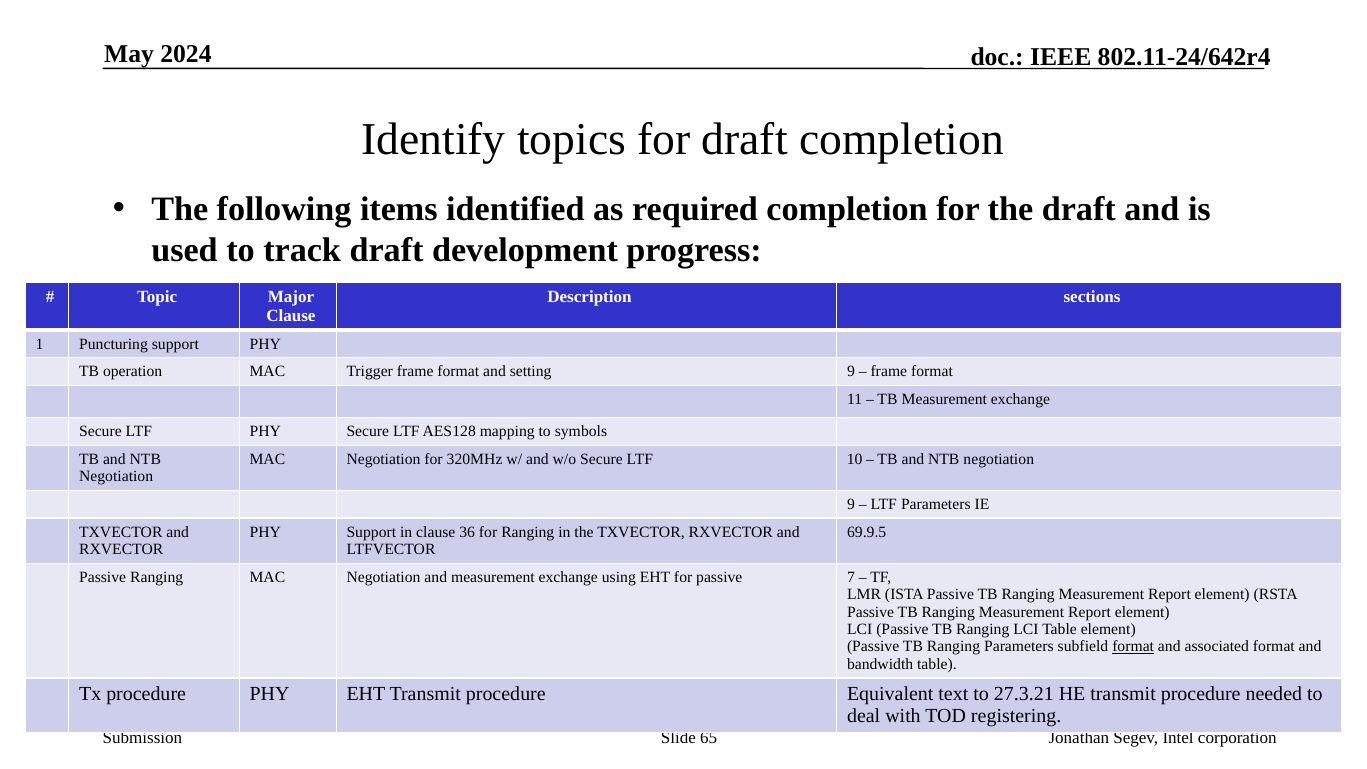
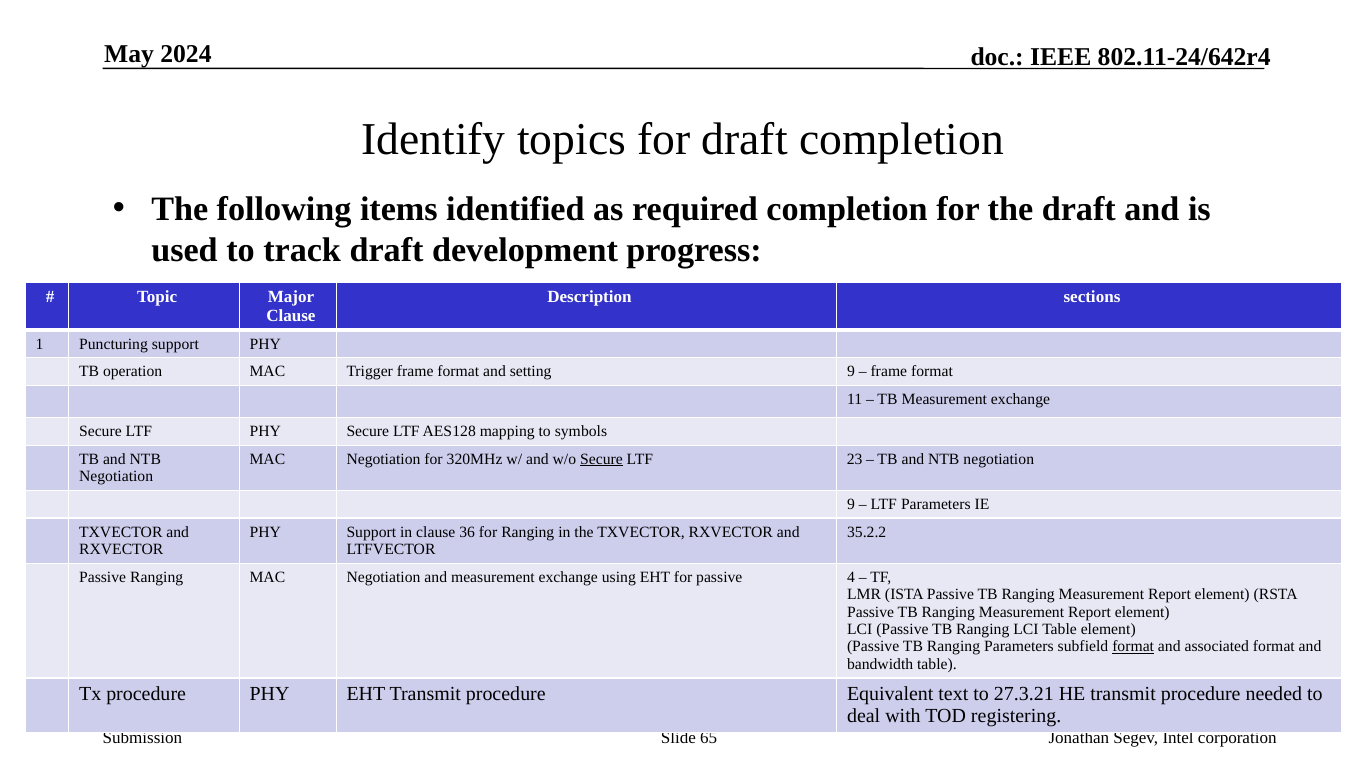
Secure at (601, 459) underline: none -> present
10: 10 -> 23
69.9.5: 69.9.5 -> 35.2.2
7: 7 -> 4
